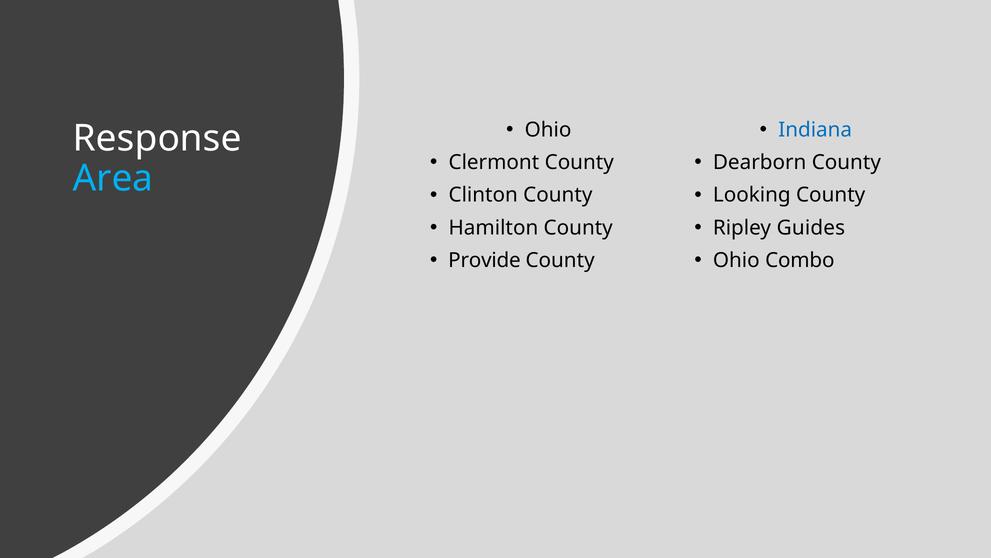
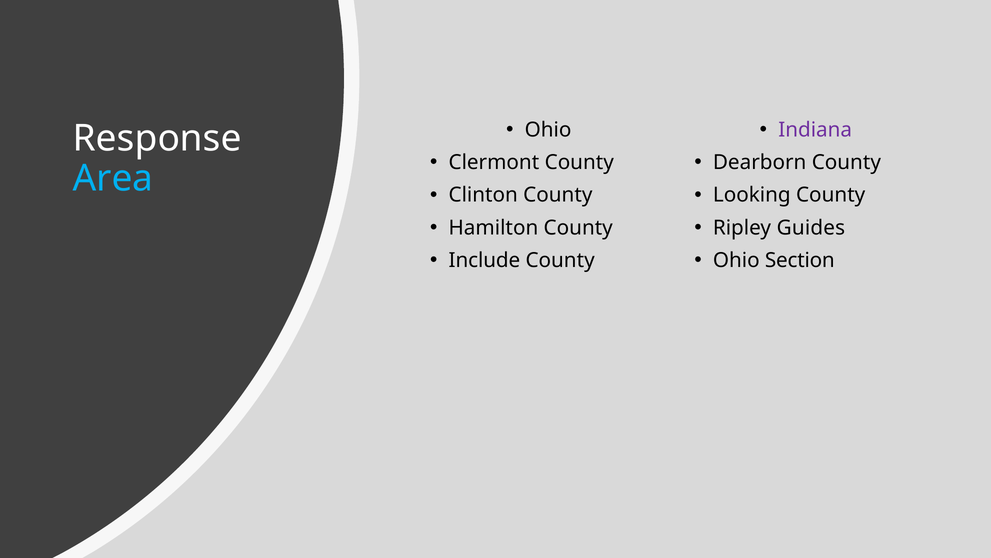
Indiana colour: blue -> purple
Provide: Provide -> Include
Combo: Combo -> Section
